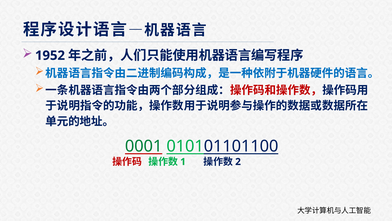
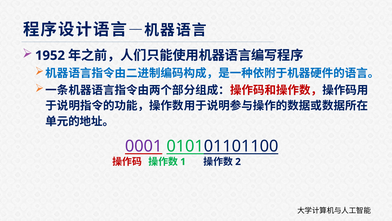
0001 colour: green -> purple
